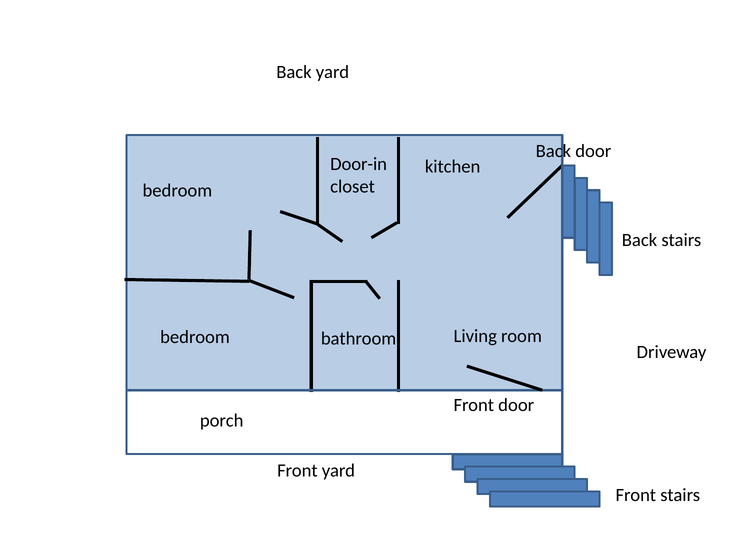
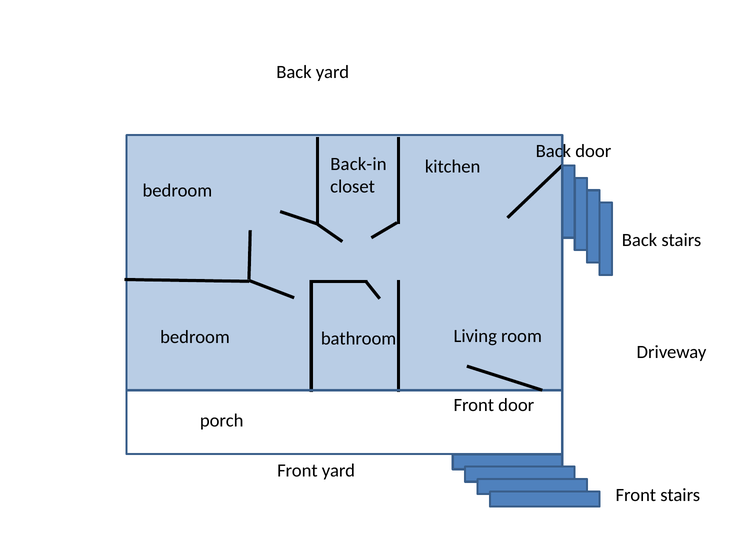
Door-in: Door-in -> Back-in
